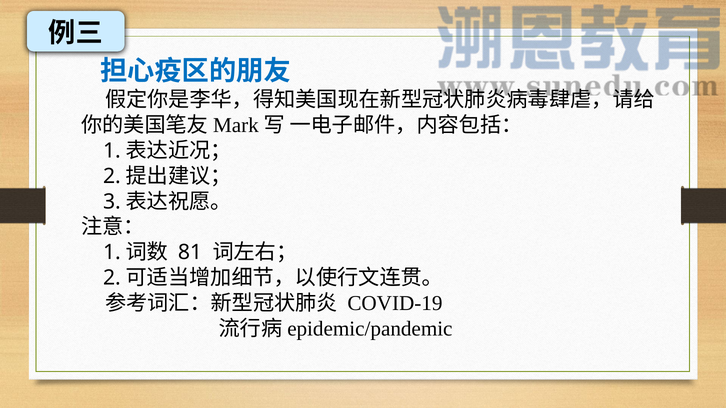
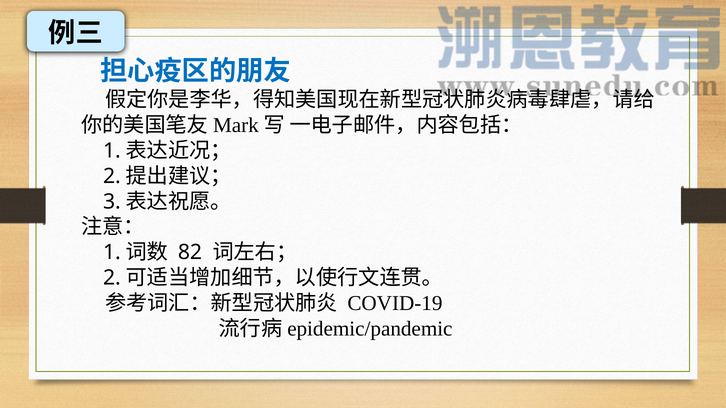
81: 81 -> 82
